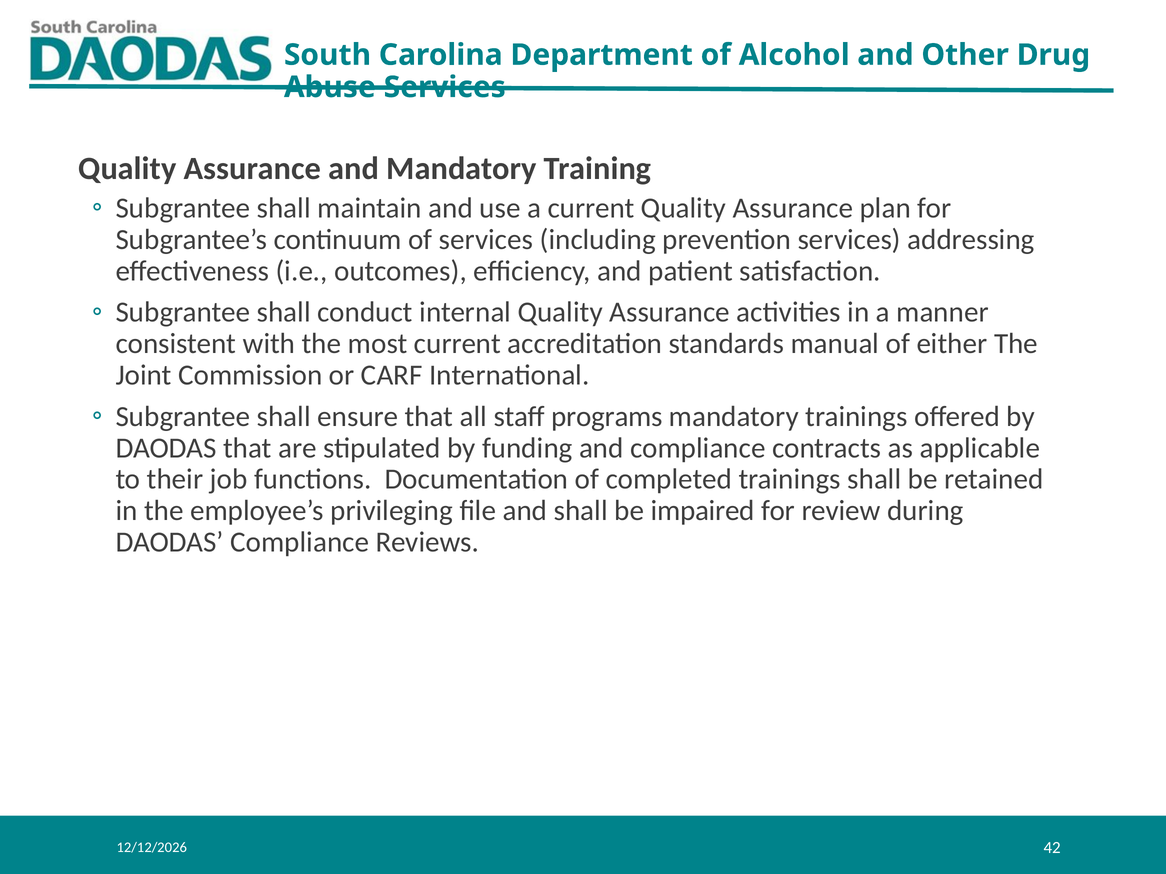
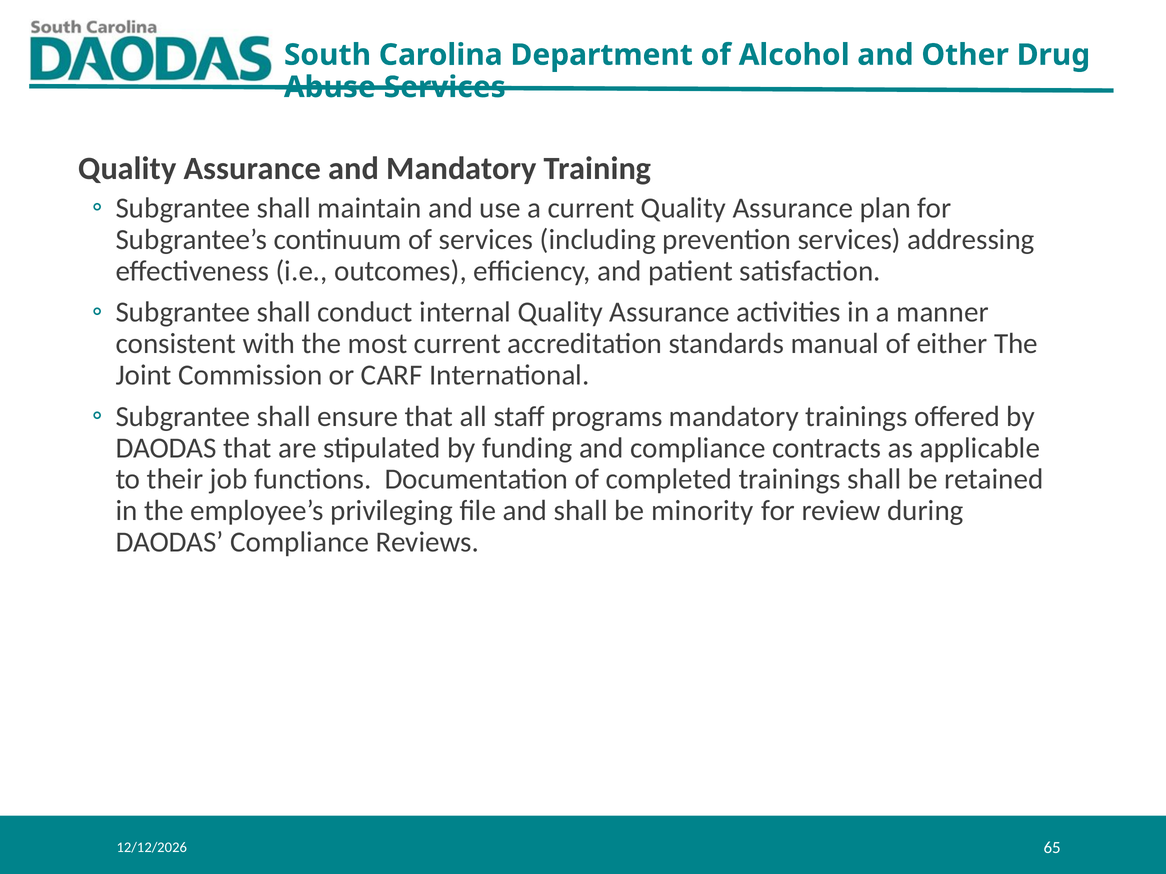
impaired: impaired -> minority
42: 42 -> 65
